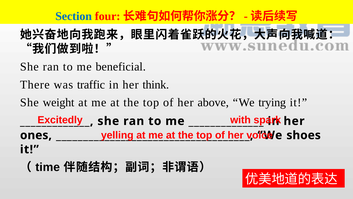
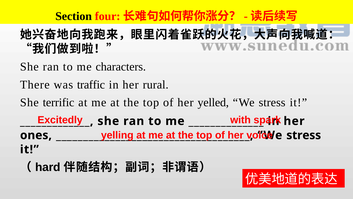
Section colour: blue -> black
beneficial: beneficial -> characters
think: think -> rural
weight: weight -> terrific
above: above -> yelled
trying at (272, 102): trying -> stress
shoes at (304, 135): shoes -> stress
time: time -> hard
